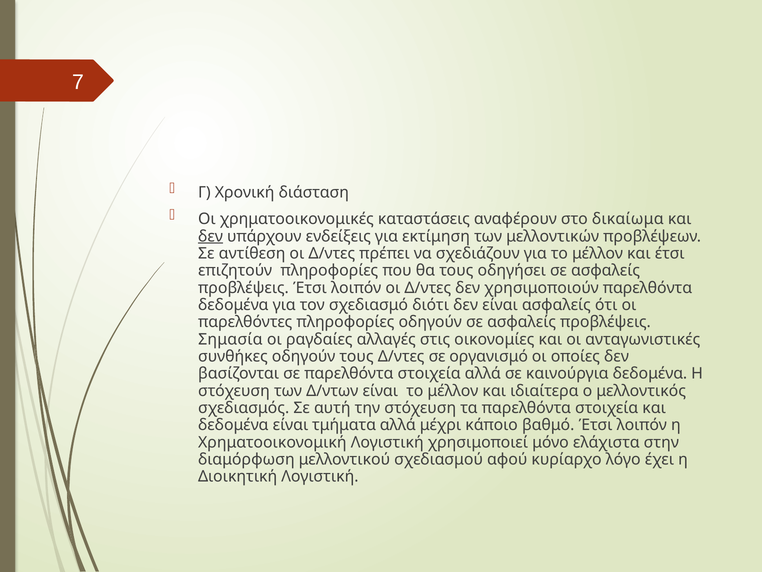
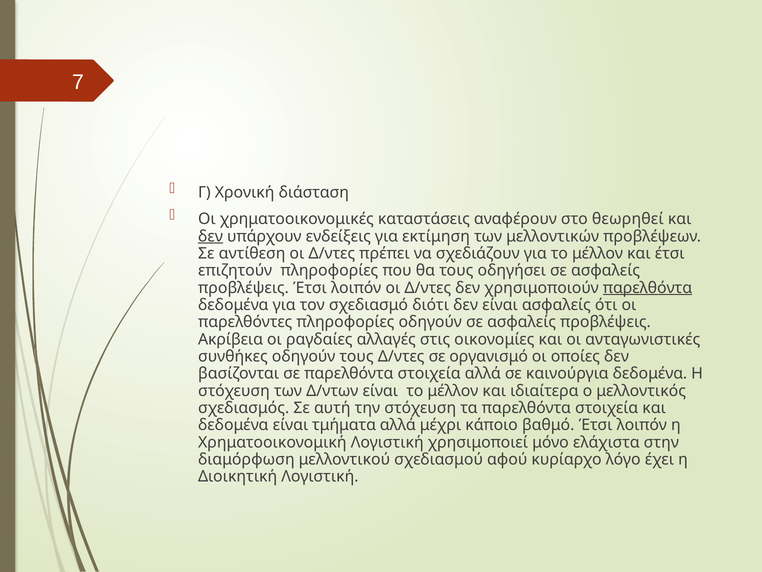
δικαίωμα: δικαίωμα -> θεωρηθεί
παρελθόντα at (648, 288) underline: none -> present
Σημασία: Σημασία -> Ακρίβεια
